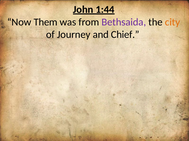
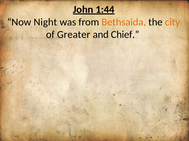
Them: Them -> Night
Bethsaida colour: purple -> orange
Journey: Journey -> Greater
